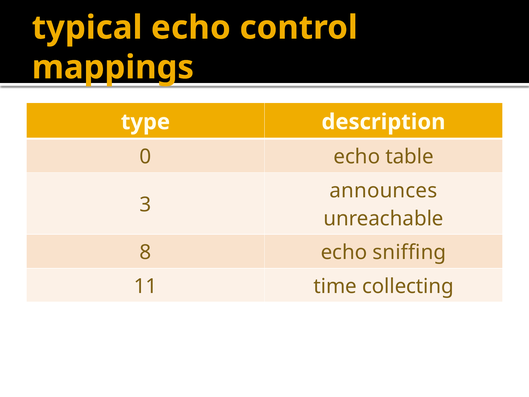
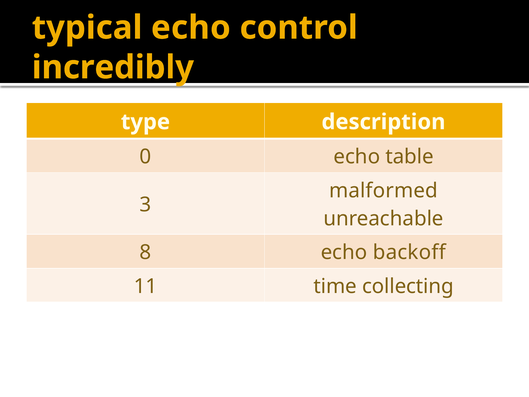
mappings: mappings -> incredibly
announces: announces -> malformed
sniffing: sniffing -> backoff
